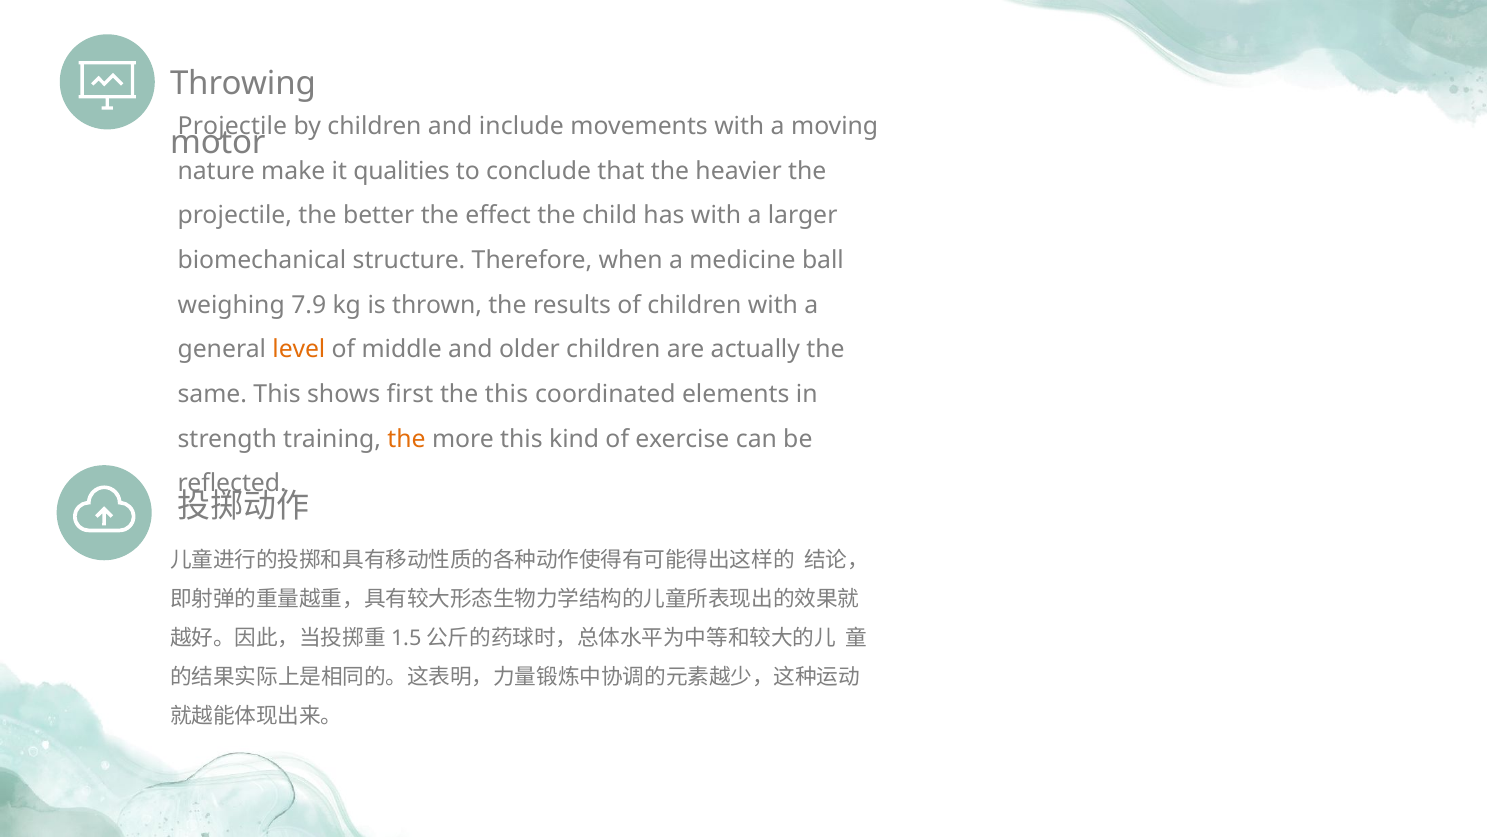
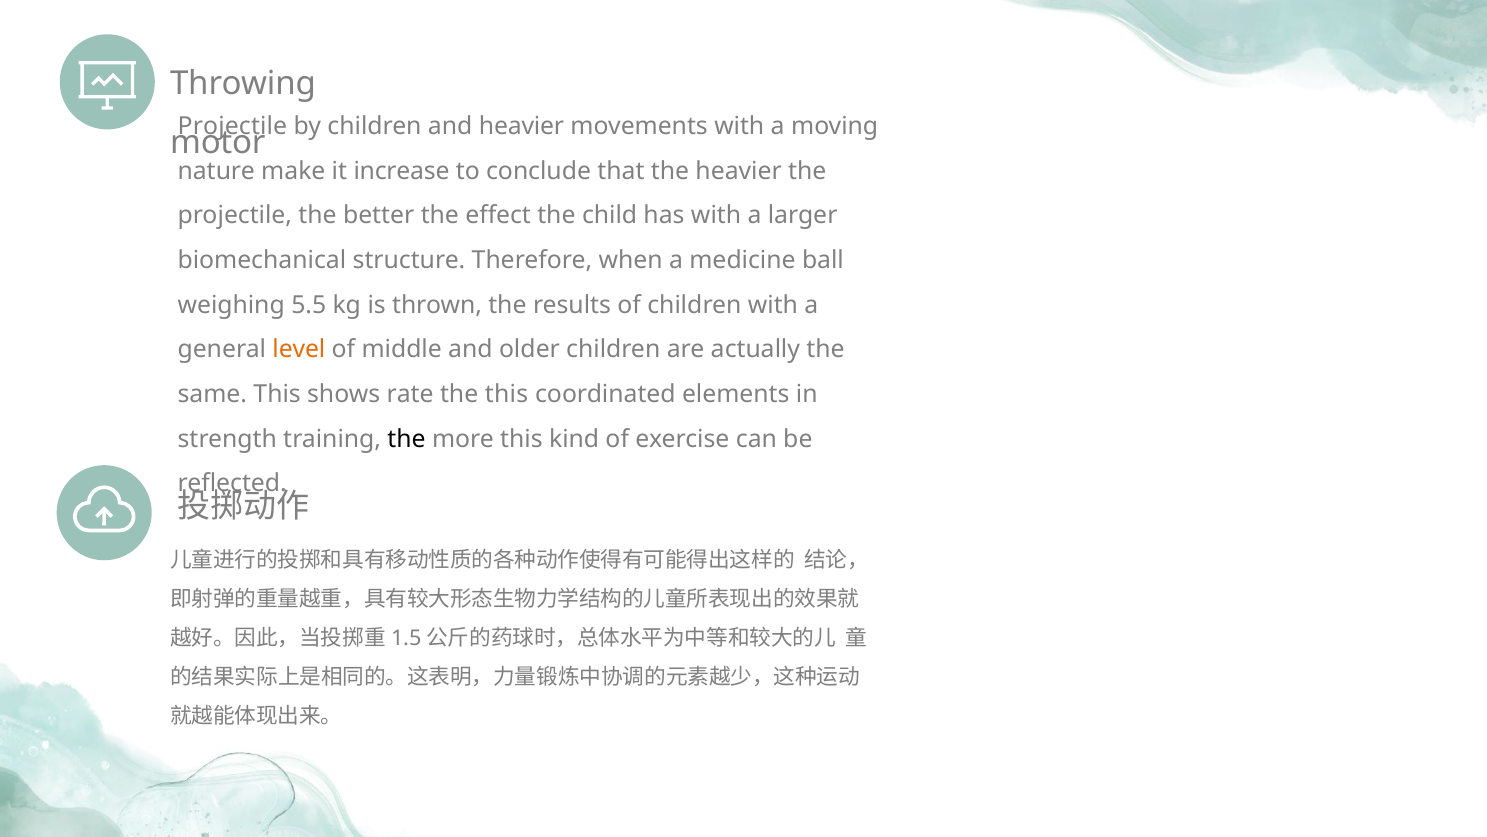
and include: include -> heavier
qualities: qualities -> increase
7.9: 7.9 -> 5.5
first: first -> rate
the at (406, 439) colour: orange -> black
